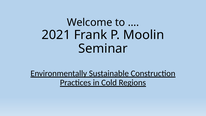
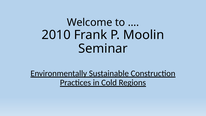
2021: 2021 -> 2010
